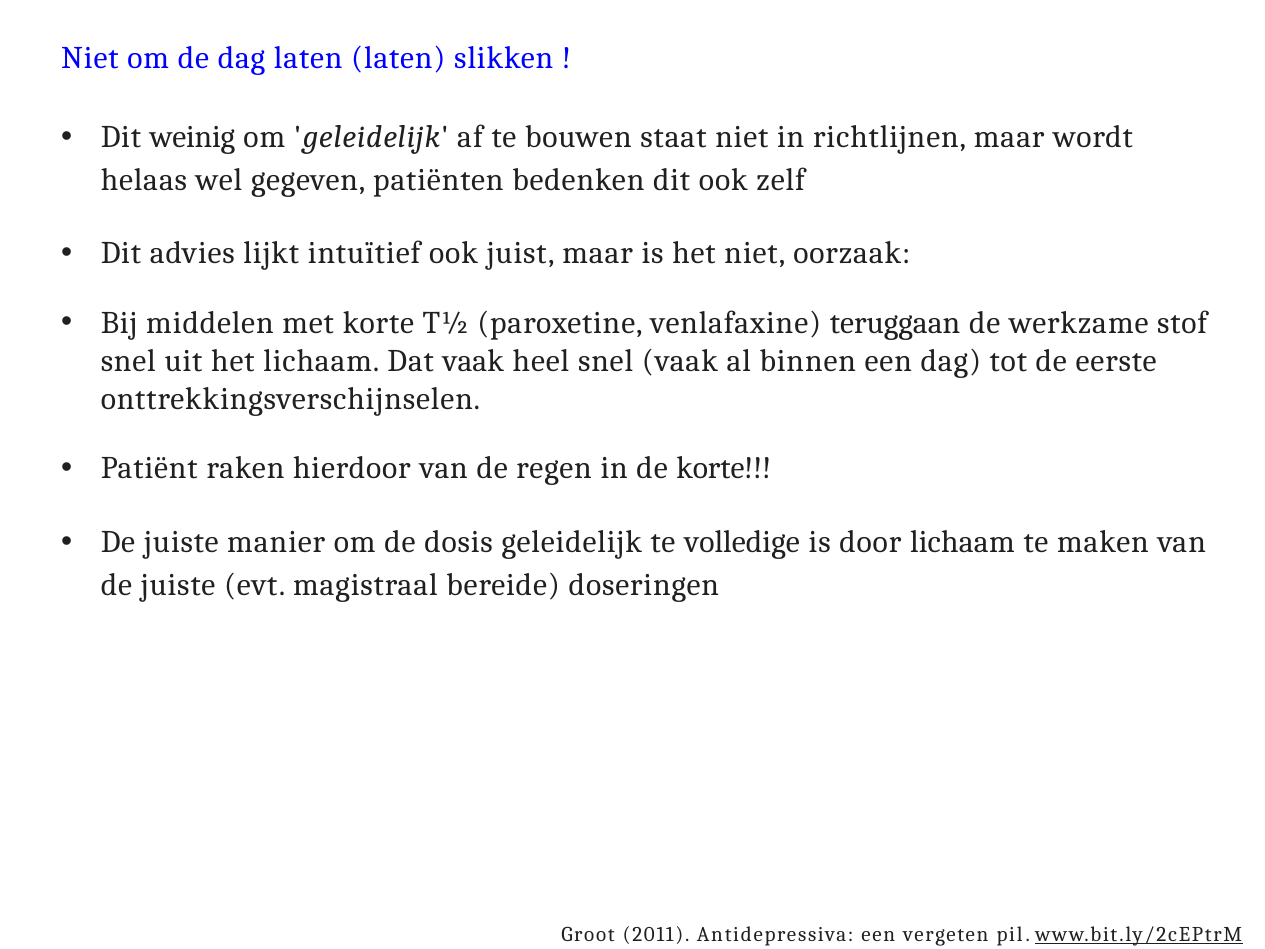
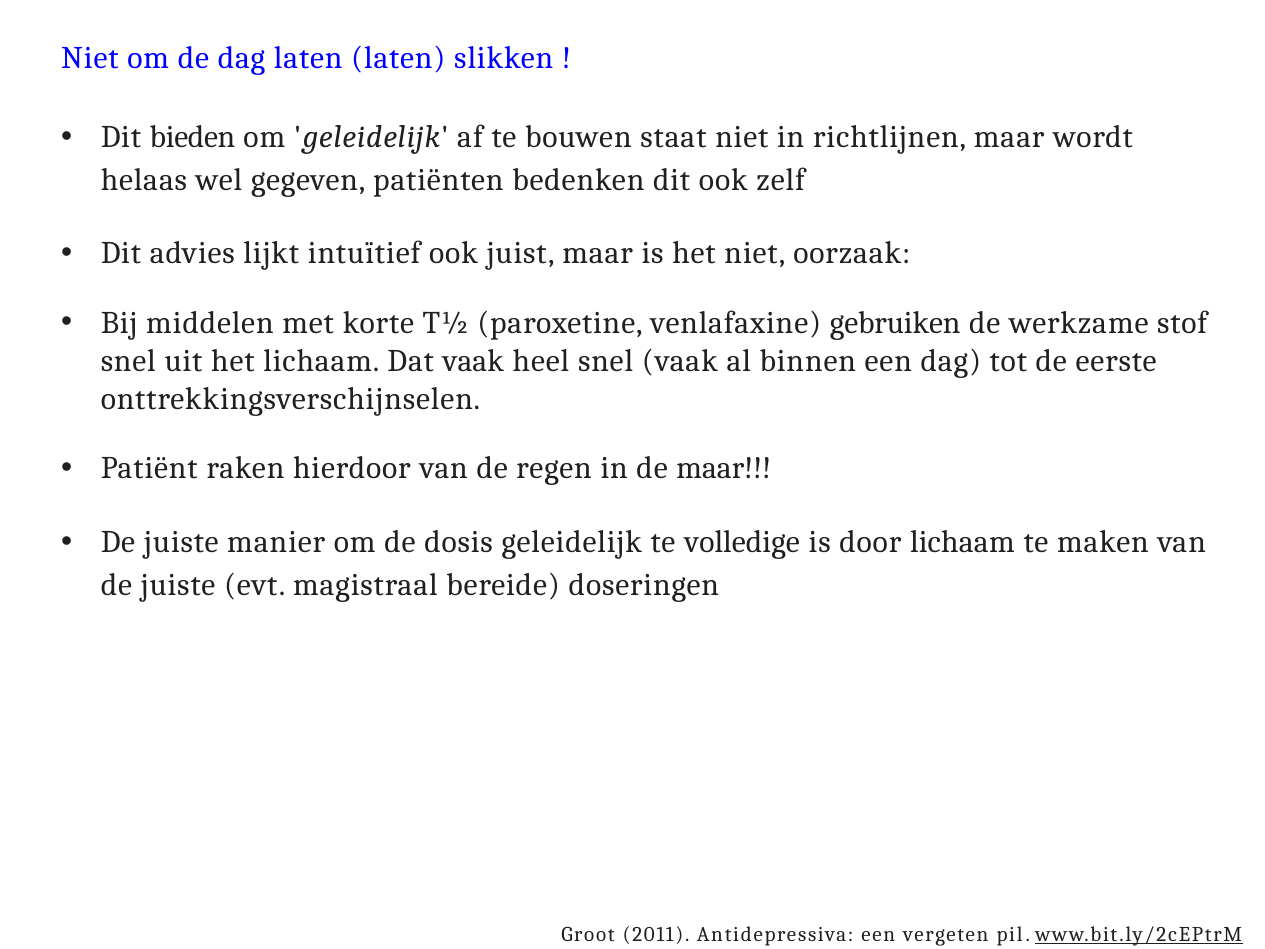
weinig: weinig -> bieden
teruggaan: teruggaan -> gebruiken
de korte: korte -> maar
